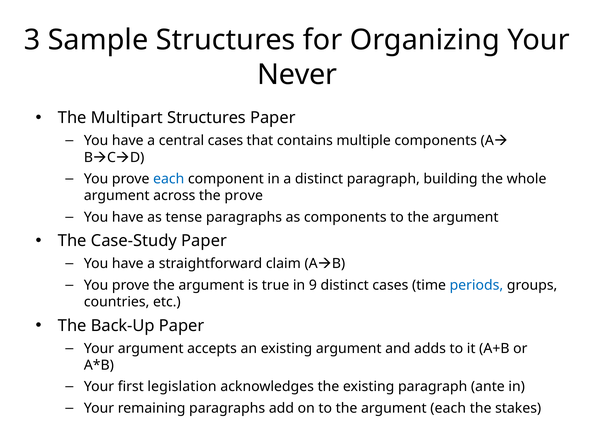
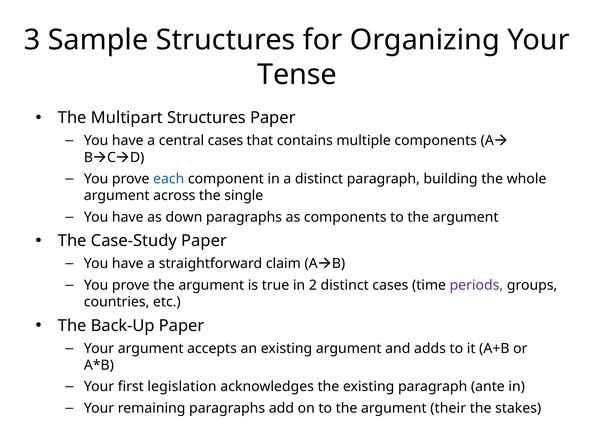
Never: Never -> Tense
the prove: prove -> single
tense: tense -> down
9: 9 -> 2
periods colour: blue -> purple
argument each: each -> their
